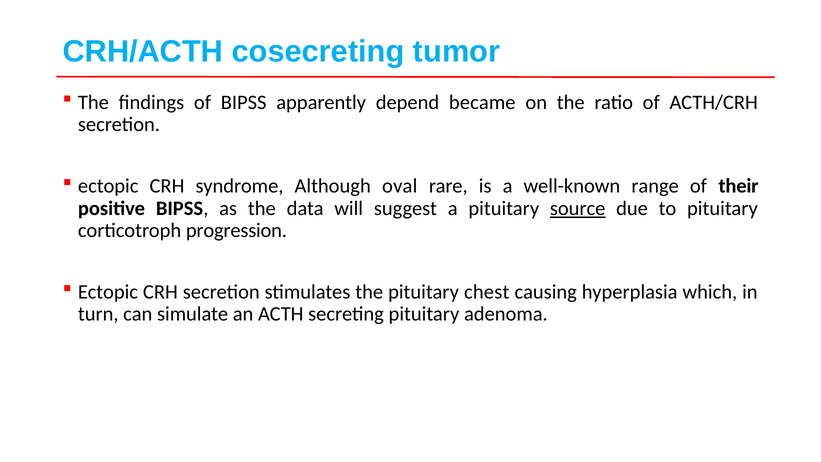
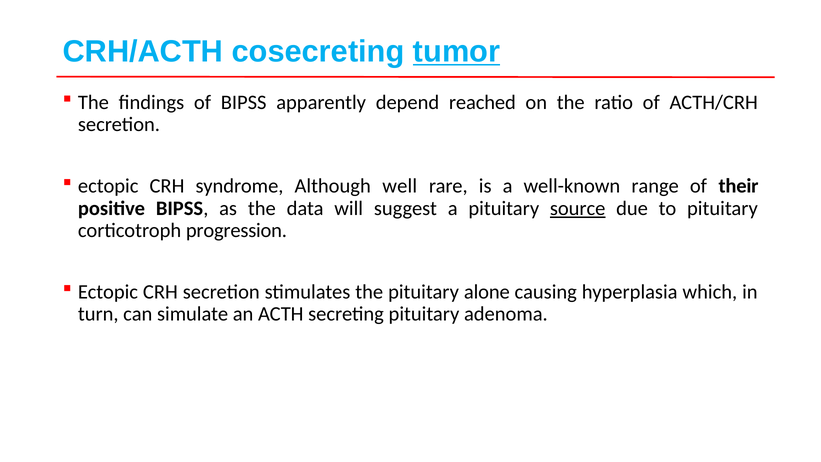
tumor underline: none -> present
became: became -> reached
oval: oval -> well
chest: chest -> alone
